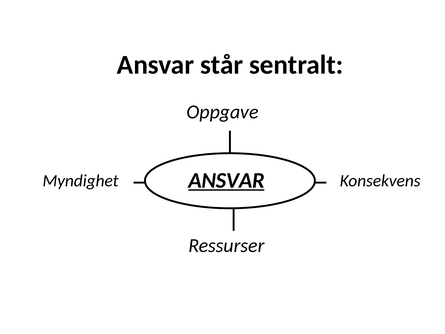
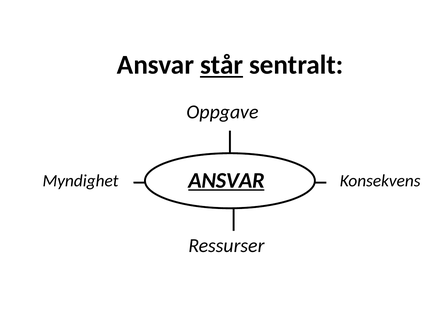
står underline: none -> present
